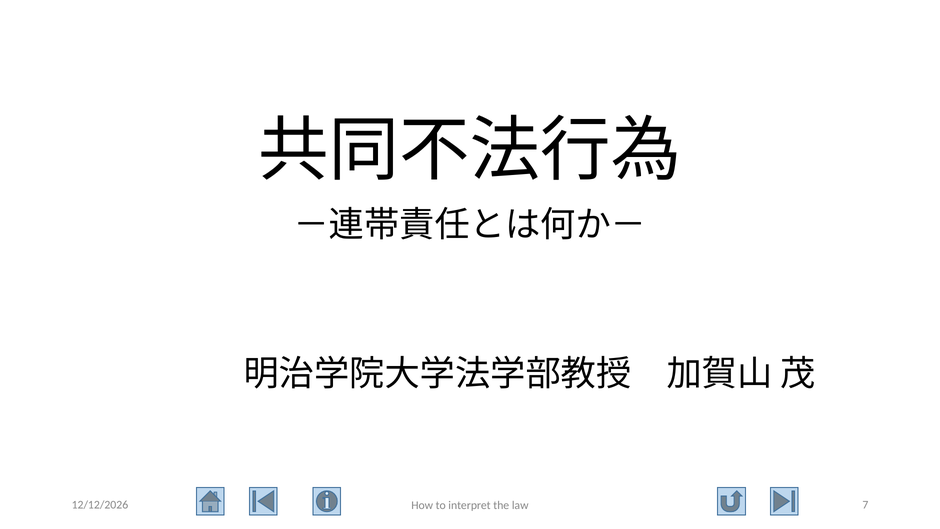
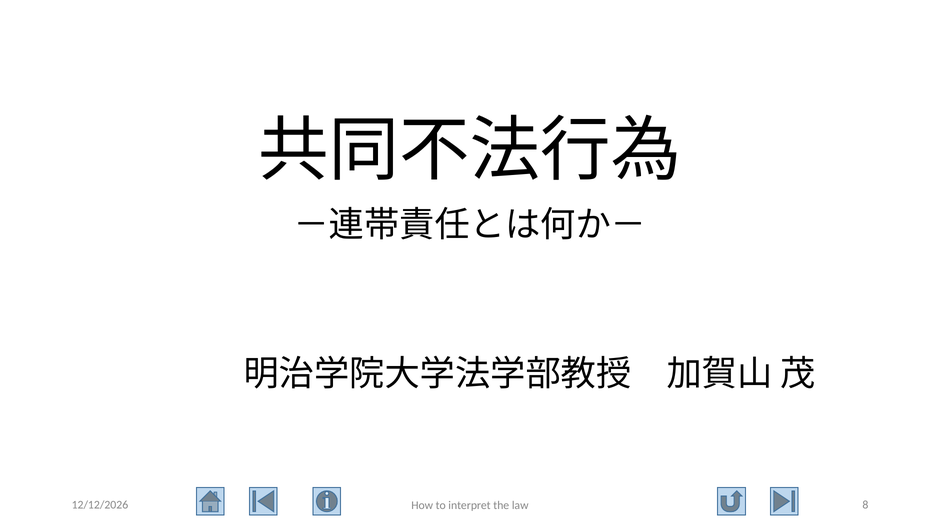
7: 7 -> 8
